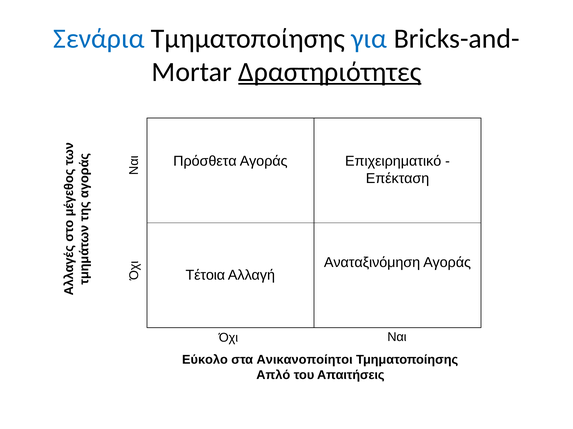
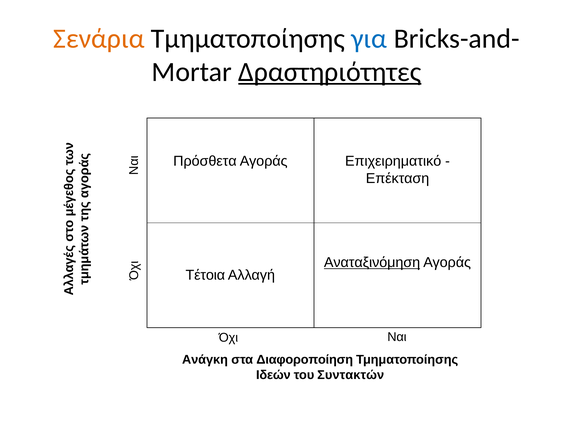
Σενάρια colour: blue -> orange
Αναταξινόμηση underline: none -> present
Εύκολο: Εύκολο -> Ανάγκη
Ανικανοποίητοι: Ανικανοποίητοι -> Διαφοροποίηση
Απλό: Απλό -> Ιδεών
Απαιτήσεις: Απαιτήσεις -> Συντακτών
